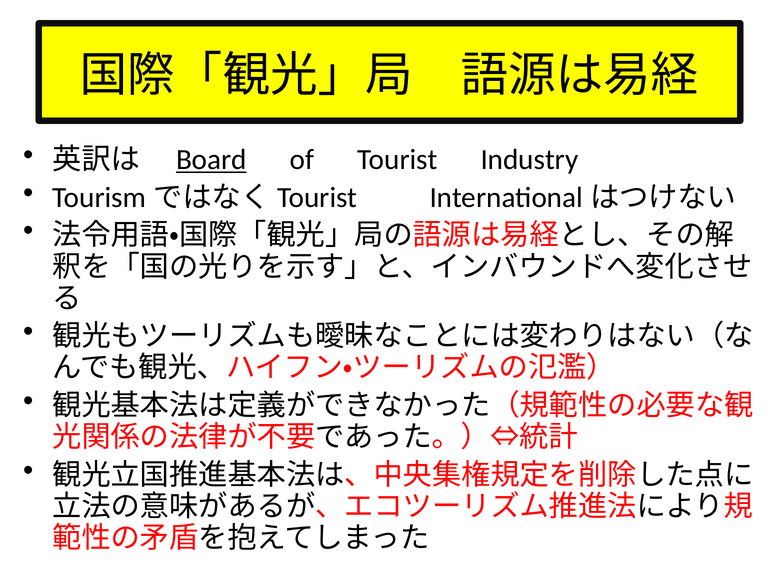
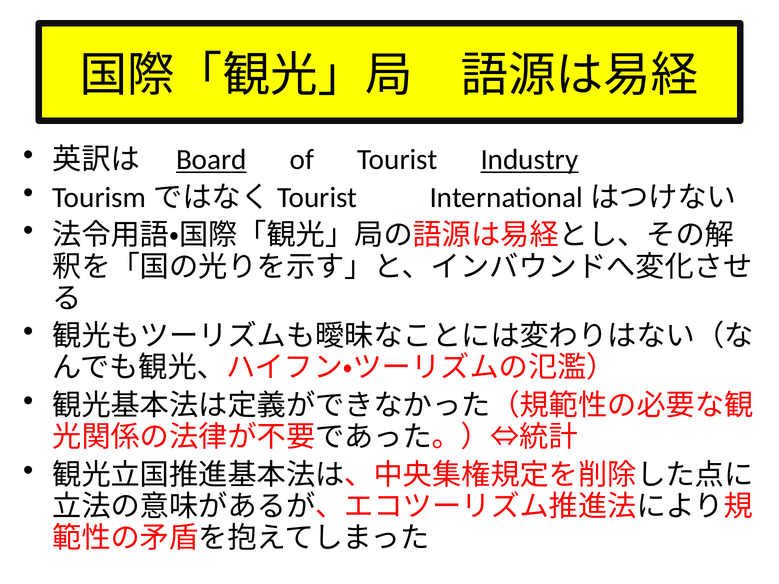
Industry underline: none -> present
